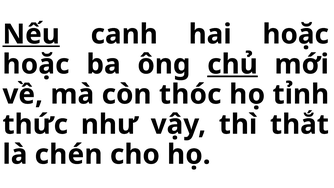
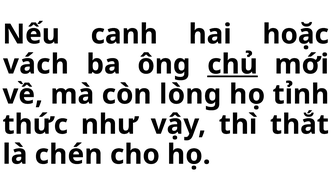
Nếu underline: present -> none
hoặc at (36, 64): hoặc -> vách
thóc: thóc -> lòng
